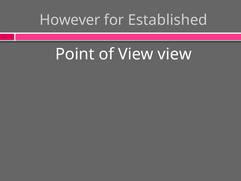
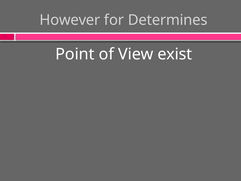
Established: Established -> Determines
View view: view -> exist
